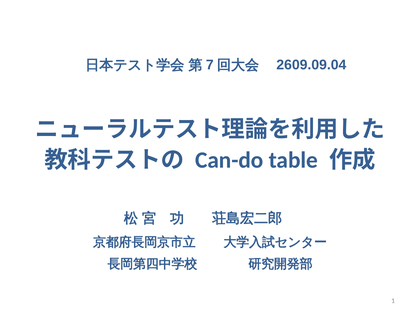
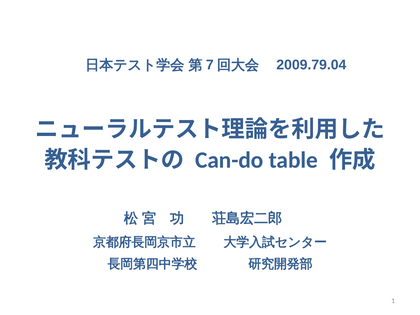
2609.09.04: 2609.09.04 -> 2009.79.04
